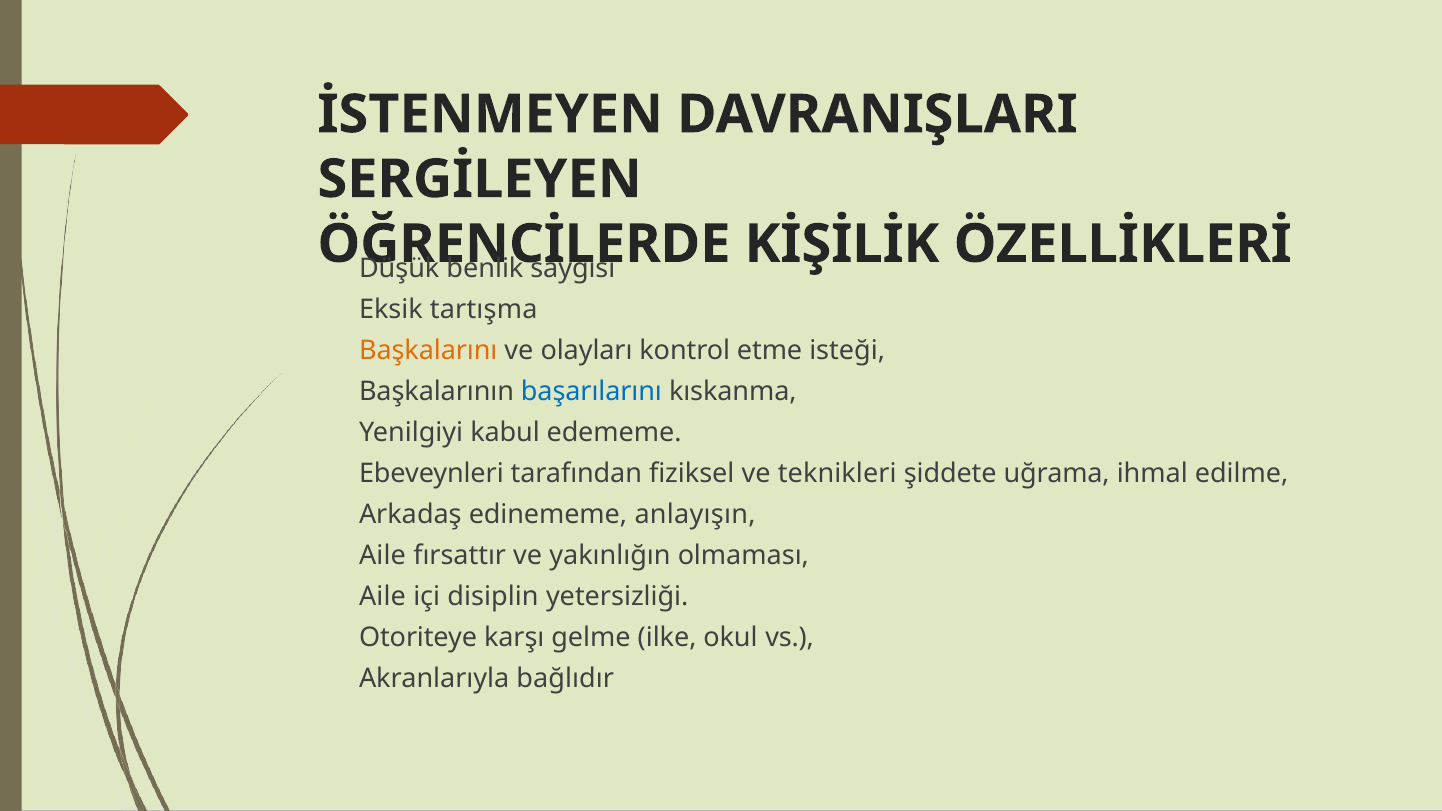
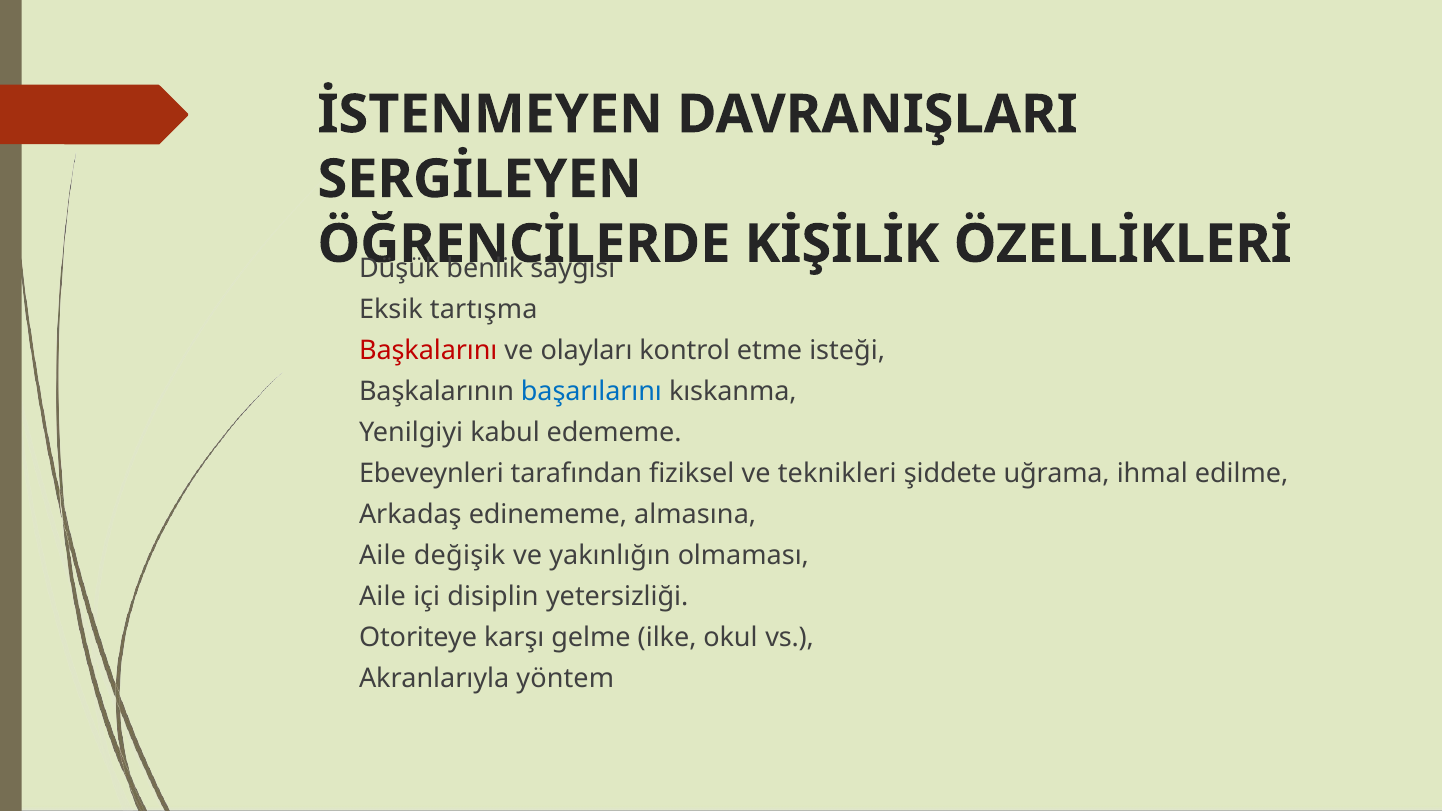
Başkalarını colour: orange -> red
anlayışın: anlayışın -> almasına
fırsattır: fırsattır -> değişik
bağlıdır: bağlıdır -> yöntem
